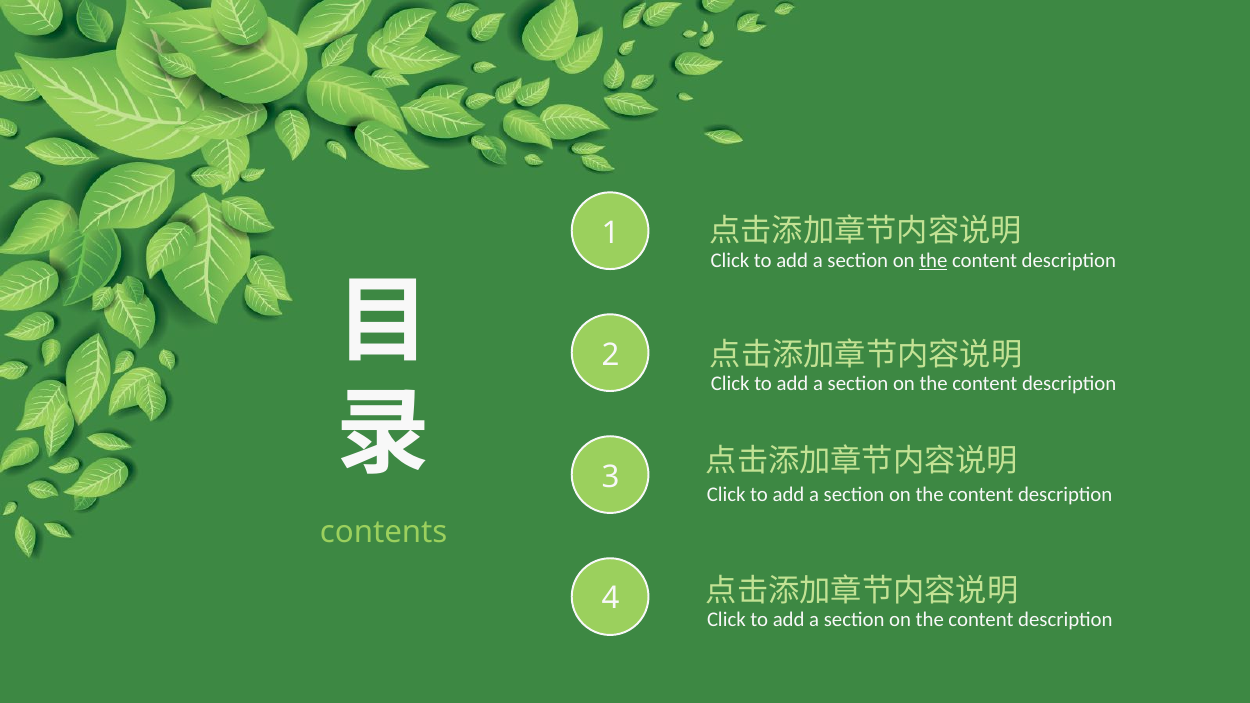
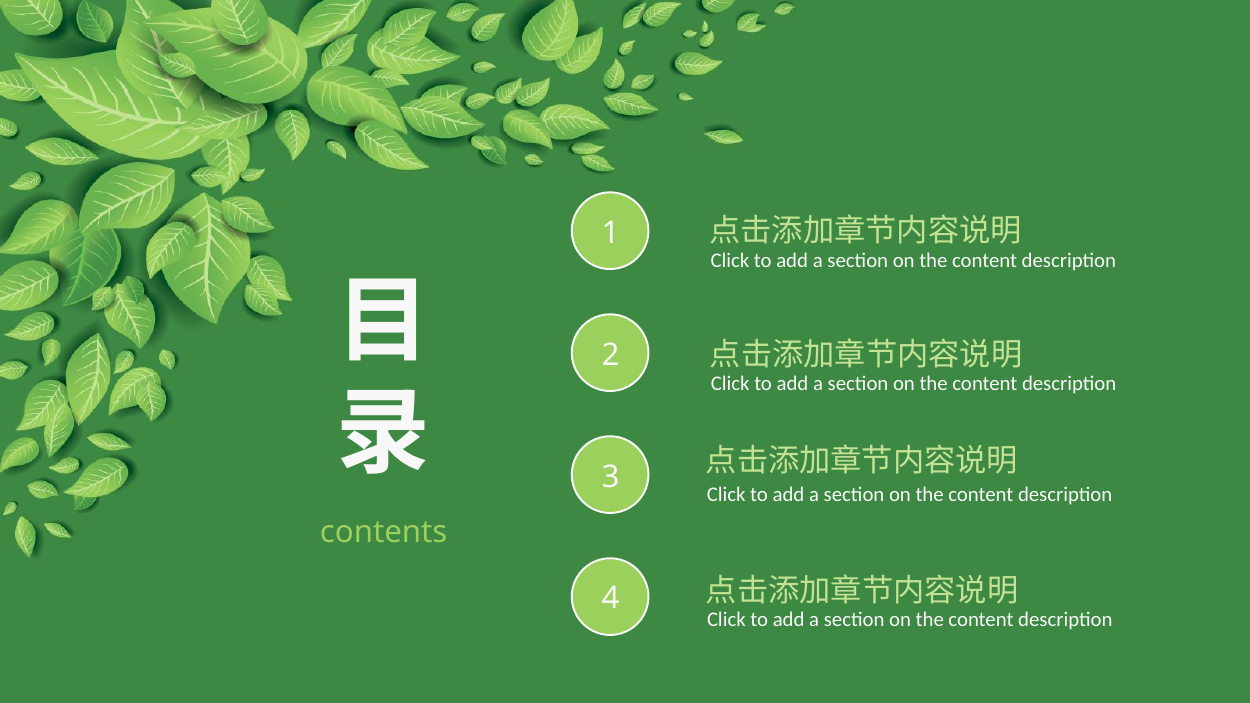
the at (933, 261) underline: present -> none
